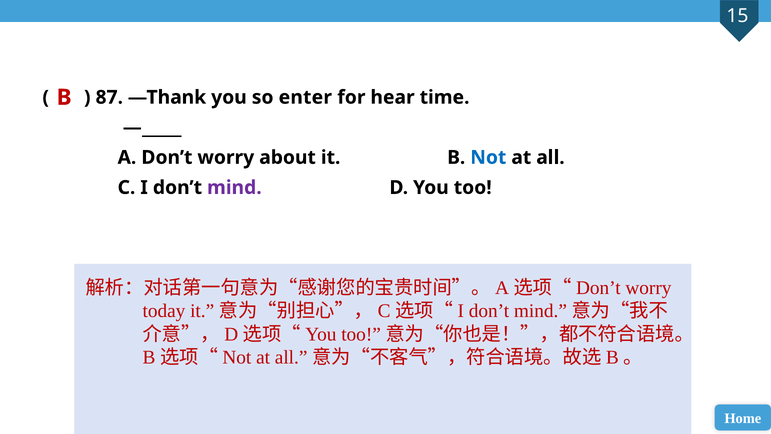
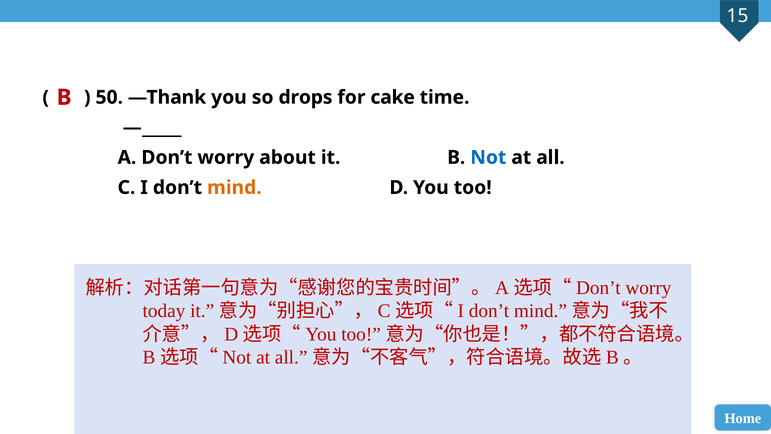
87: 87 -> 50
enter: enter -> drops
hear: hear -> cake
mind colour: purple -> orange
